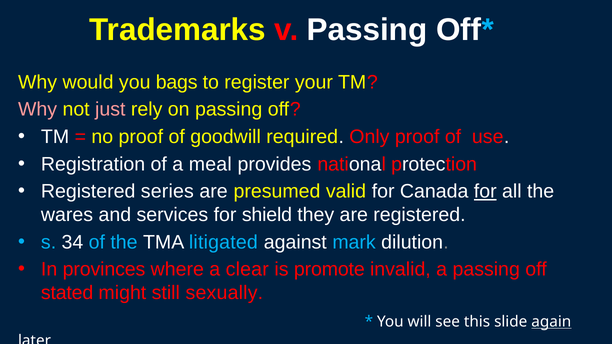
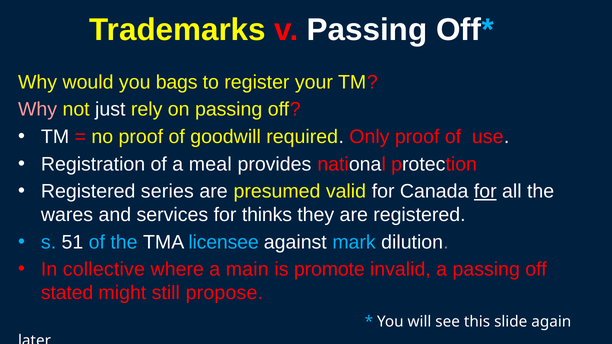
just colour: pink -> white
shield: shield -> thinks
34: 34 -> 51
litigated: litigated -> licensee
provinces: provinces -> collective
clear: clear -> main
sexually: sexually -> propose
again underline: present -> none
